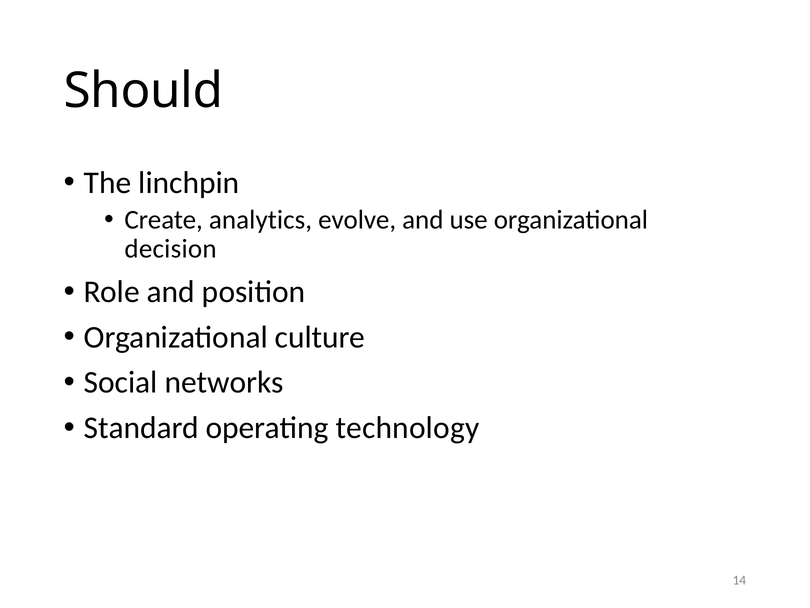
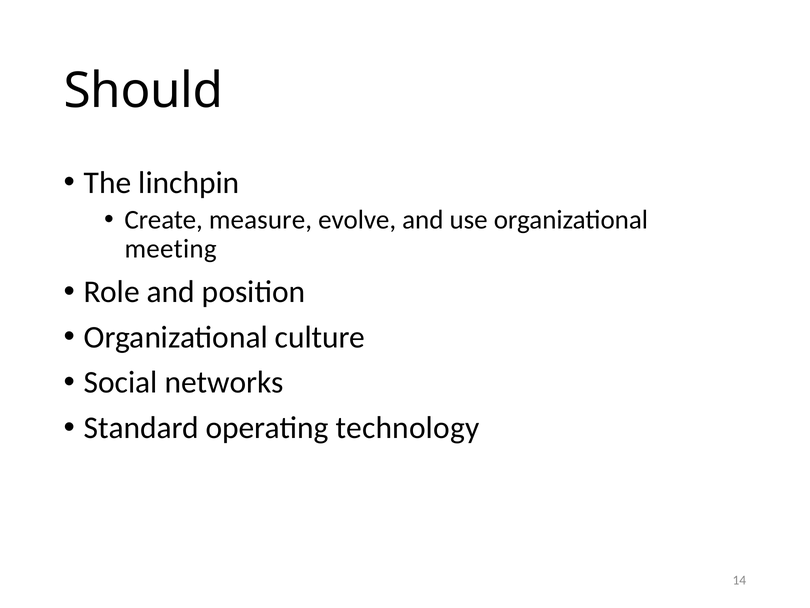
analytics: analytics -> measure
decision: decision -> meeting
